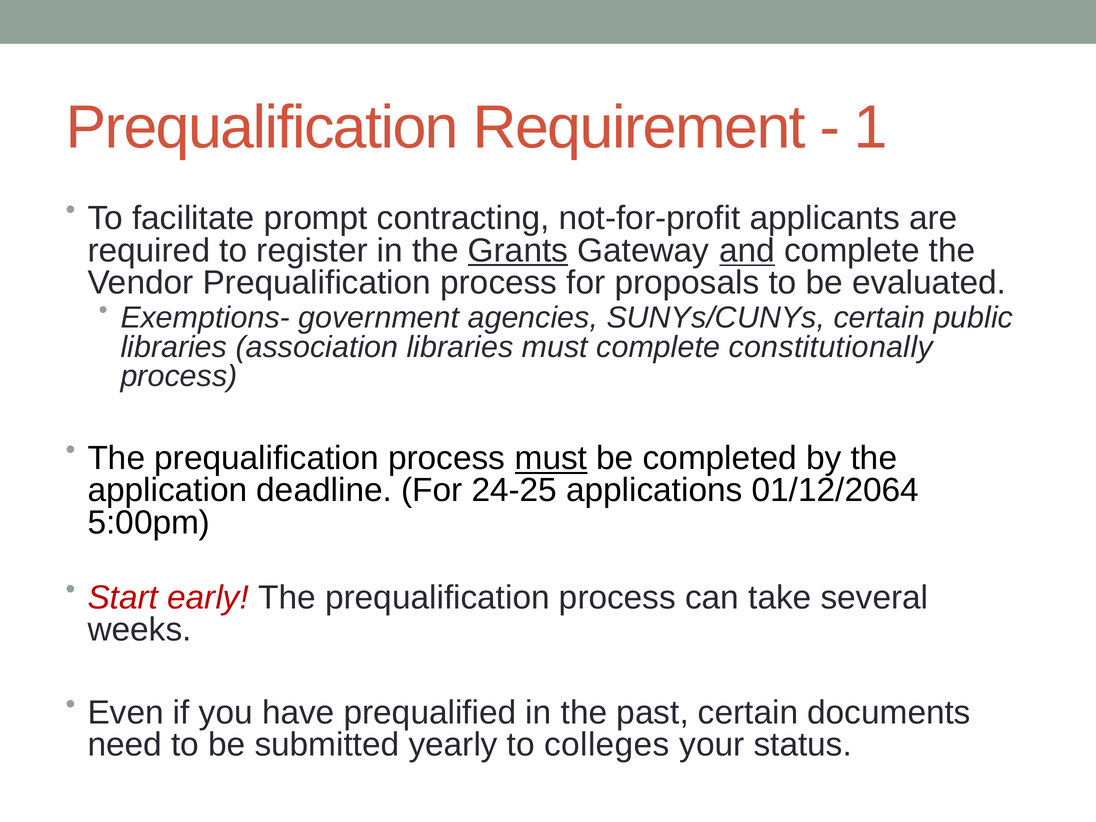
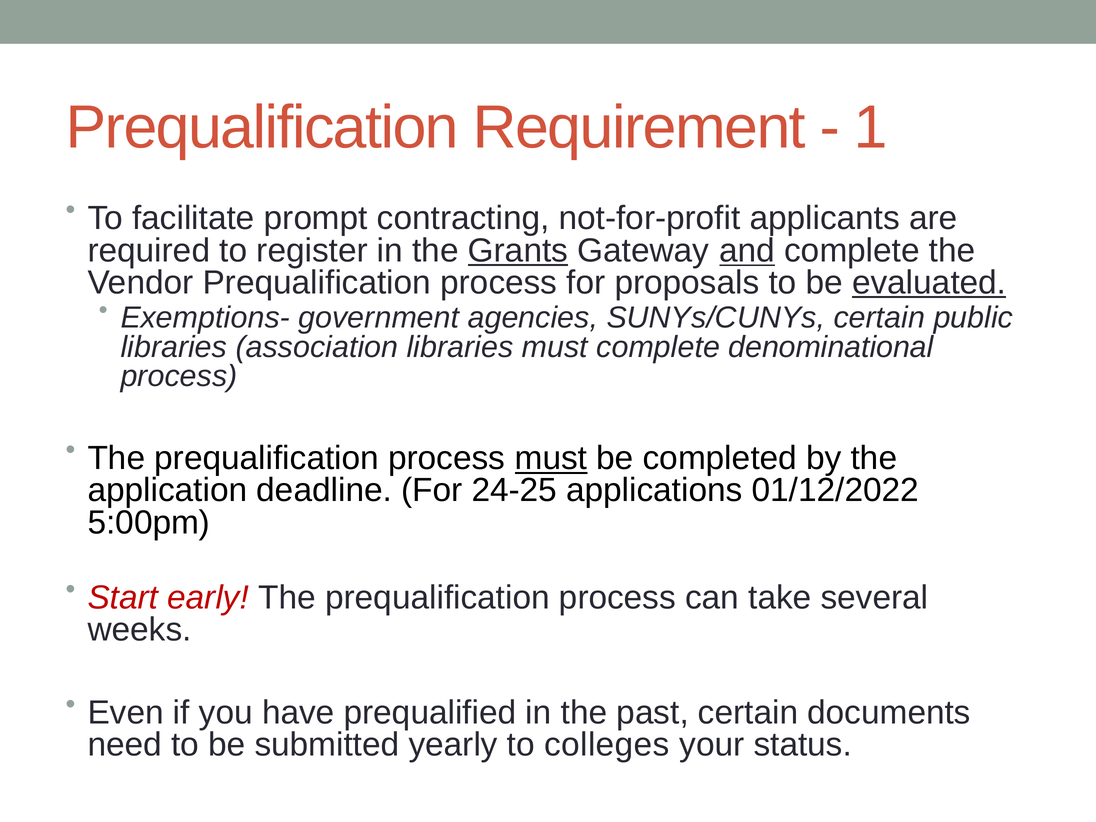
evaluated underline: none -> present
constitutionally: constitutionally -> denominational
01/12/2064: 01/12/2064 -> 01/12/2022
